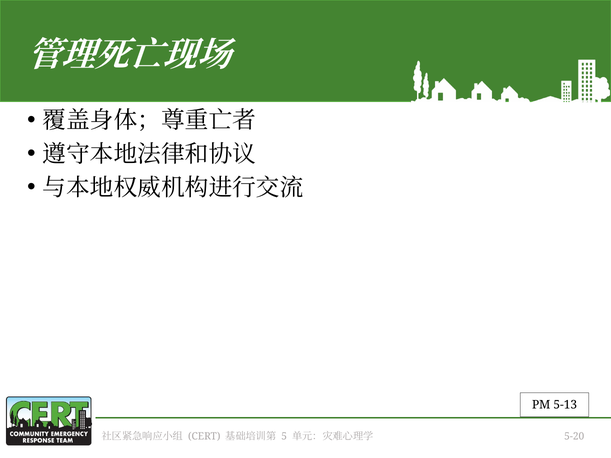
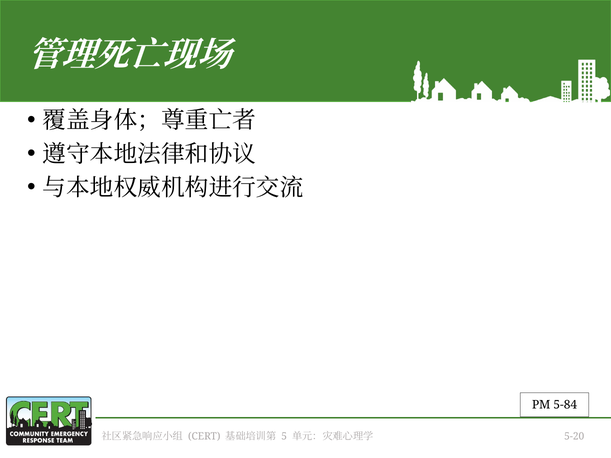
5-13: 5-13 -> 5-84
